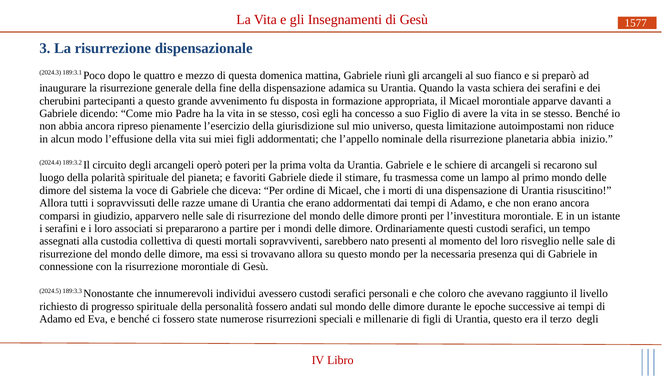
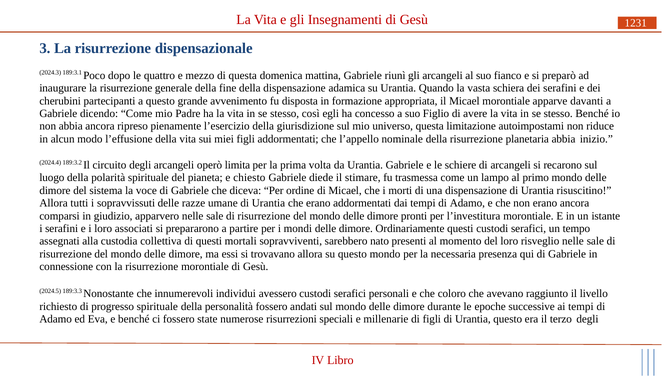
1577: 1577 -> 1231
poteri: poteri -> limita
favoriti: favoriti -> chiesto
